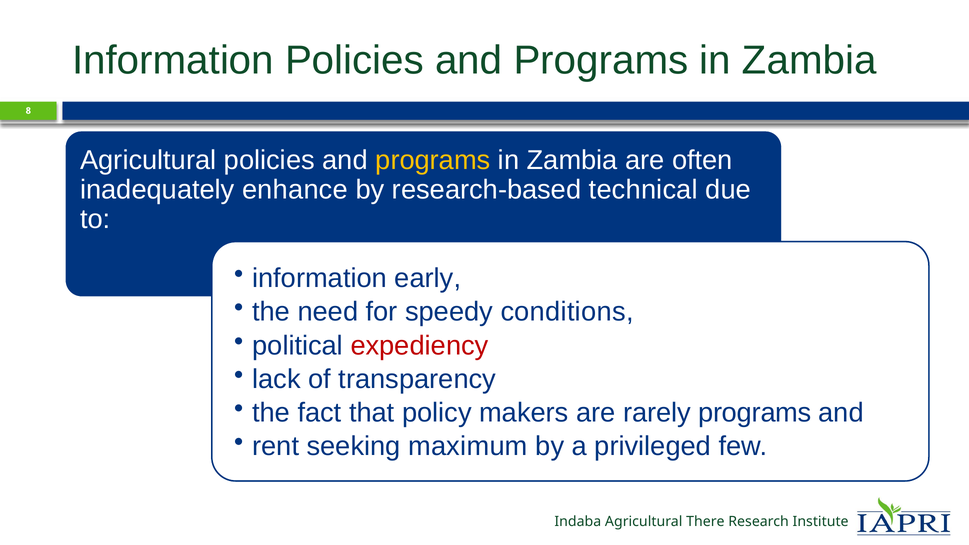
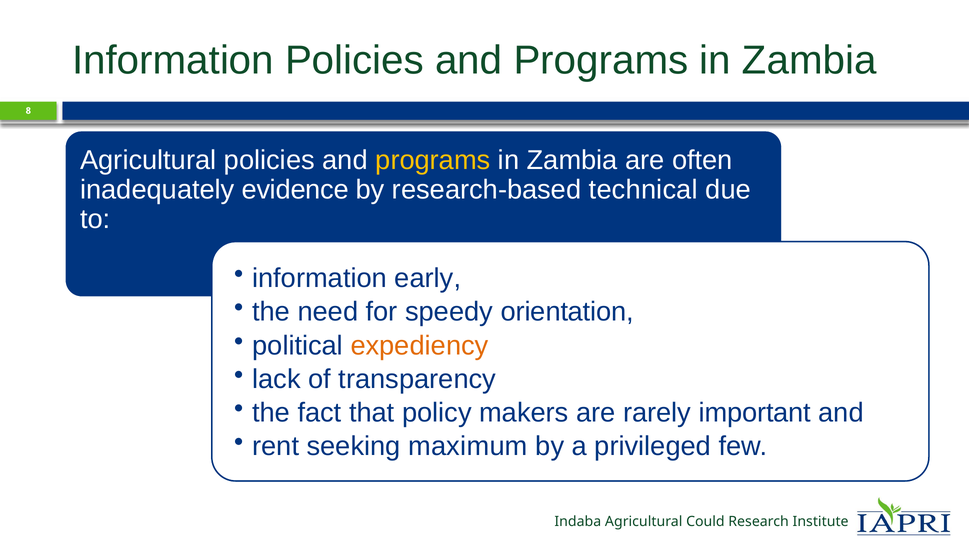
enhance: enhance -> evidence
conditions: conditions -> orientation
expediency colour: red -> orange
rarely programs: programs -> important
There: There -> Could
